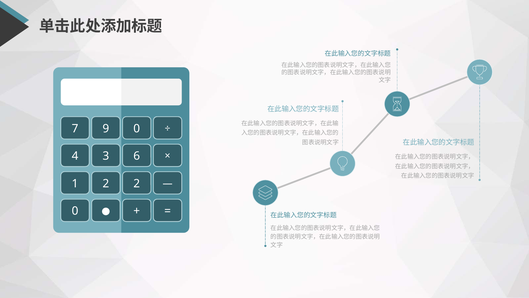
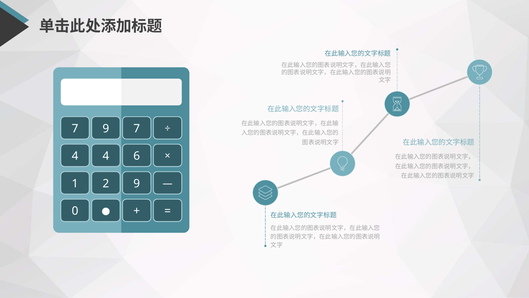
9 0: 0 -> 7
4 3: 3 -> 4
2 2: 2 -> 9
